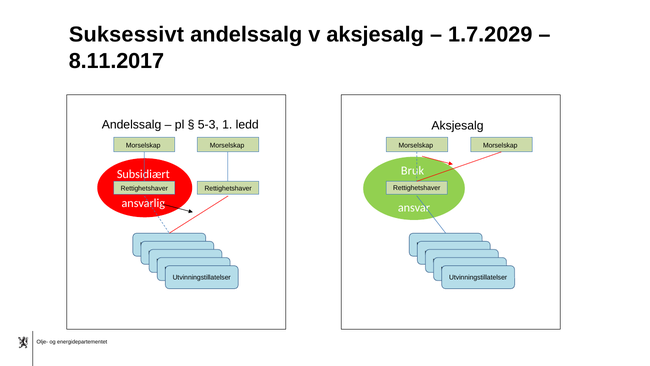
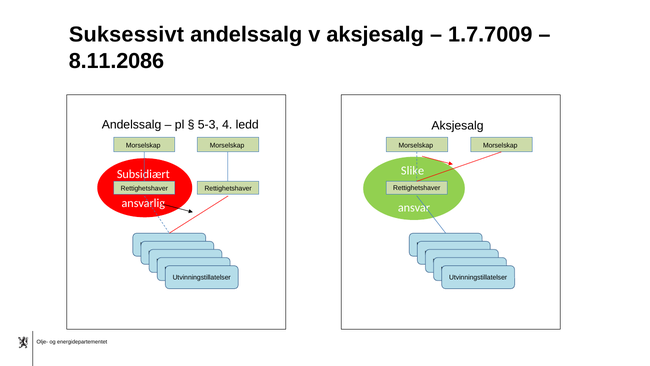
1.7.2029: 1.7.2029 -> 1.7.7009
8.11.2017: 8.11.2017 -> 8.11.2086
1: 1 -> 4
Bruk: Bruk -> Slike
